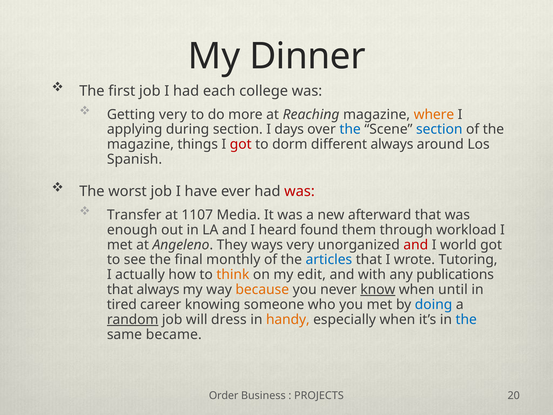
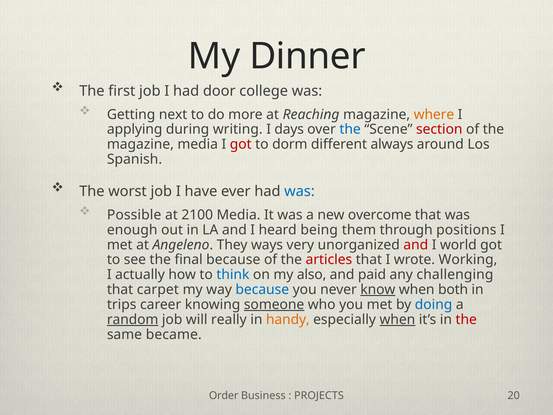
each: each -> door
Getting very: very -> next
during section: section -> writing
section at (439, 129) colour: blue -> red
magazine things: things -> media
was at (299, 191) colour: red -> blue
Transfer: Transfer -> Possible
1107: 1107 -> 2100
afterward: afterward -> overcome
found: found -> being
workload: workload -> positions
final monthly: monthly -> because
articles colour: blue -> red
Tutoring: Tutoring -> Working
think colour: orange -> blue
edit: edit -> also
with: with -> paid
publications: publications -> challenging
that always: always -> carpet
because at (262, 289) colour: orange -> blue
until: until -> both
tired: tired -> trips
someone underline: none -> present
dress: dress -> really
when at (397, 319) underline: none -> present
the at (466, 319) colour: blue -> red
